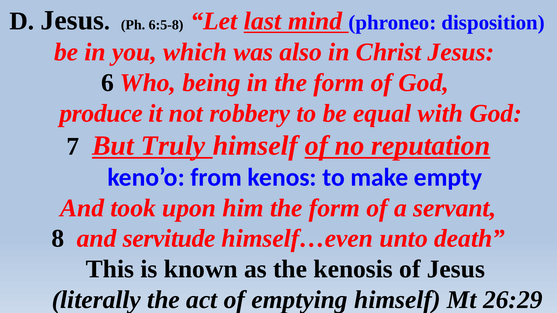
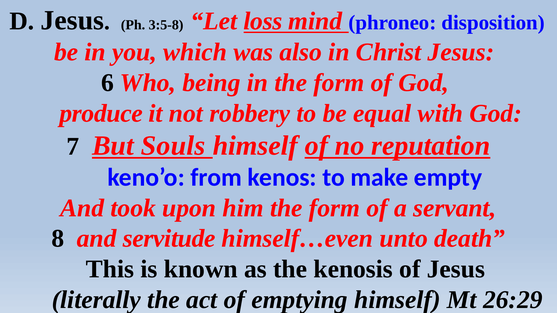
6:5-8: 6:5-8 -> 3:5-8
last: last -> loss
Truly: Truly -> Souls
